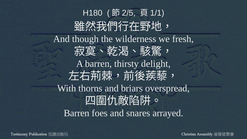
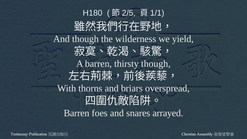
fresh: fresh -> yield
thirsty delight: delight -> though
